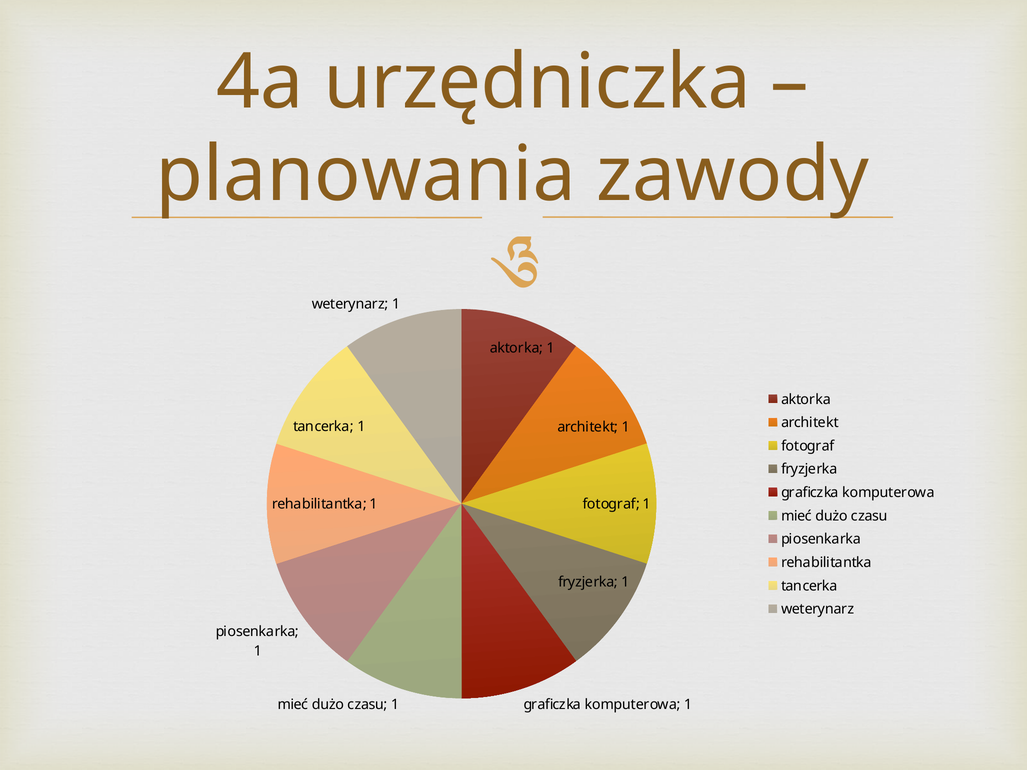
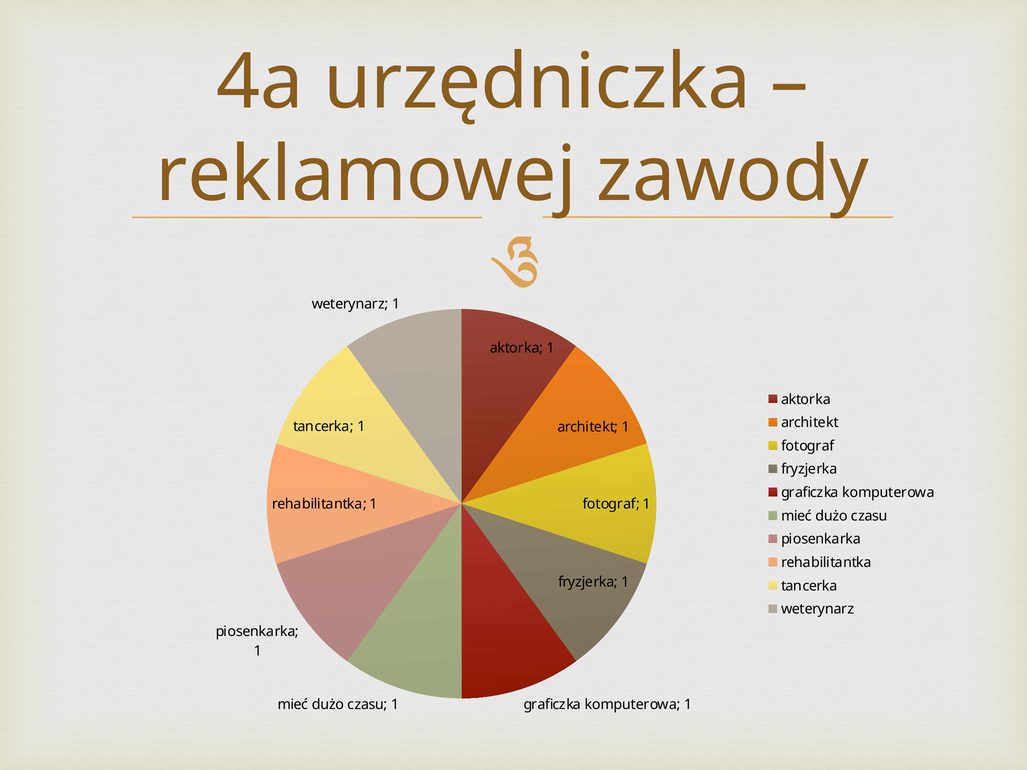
planowania: planowania -> reklamowej
